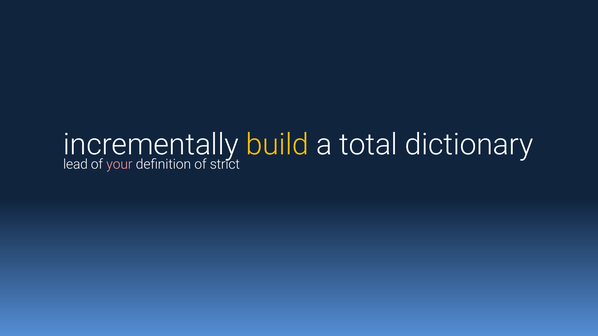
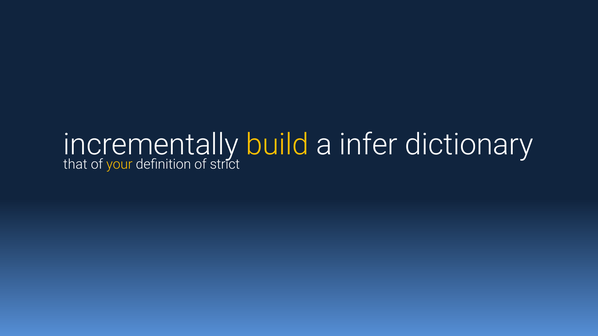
total: total -> infer
lead: lead -> that
your colour: pink -> yellow
